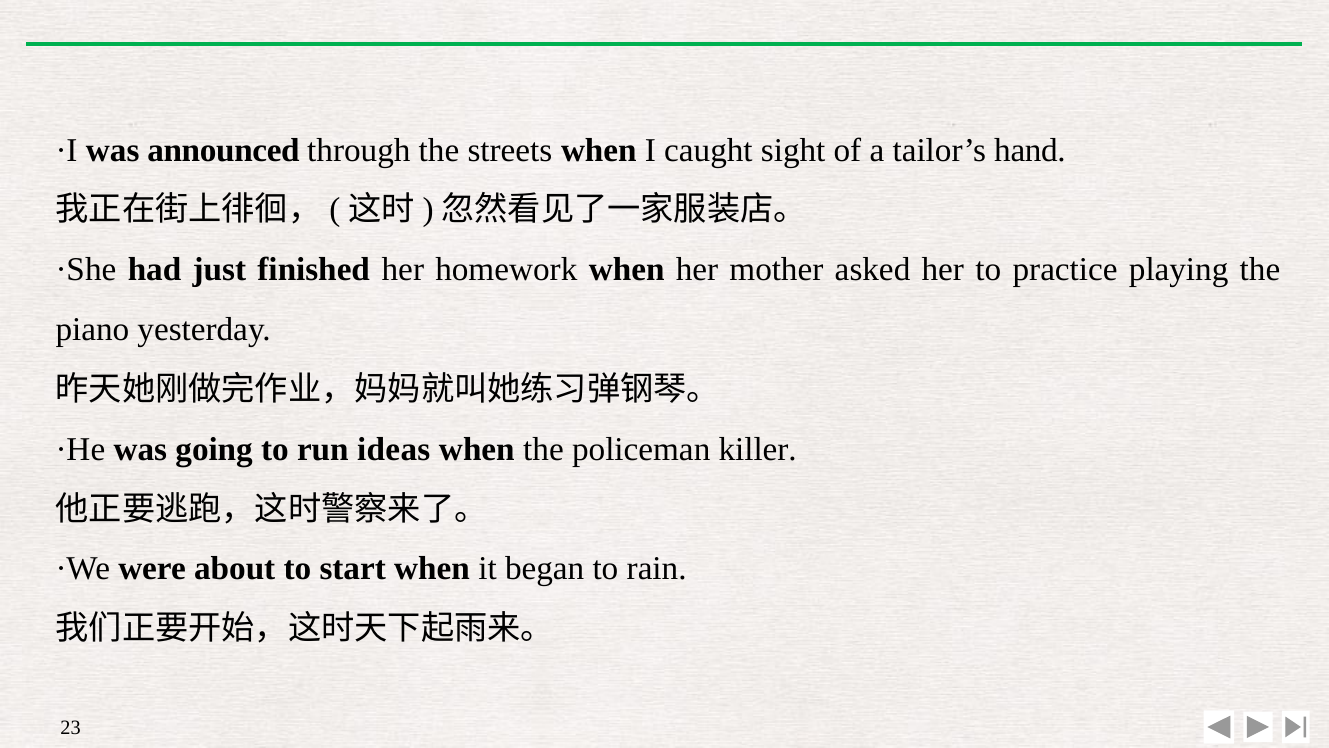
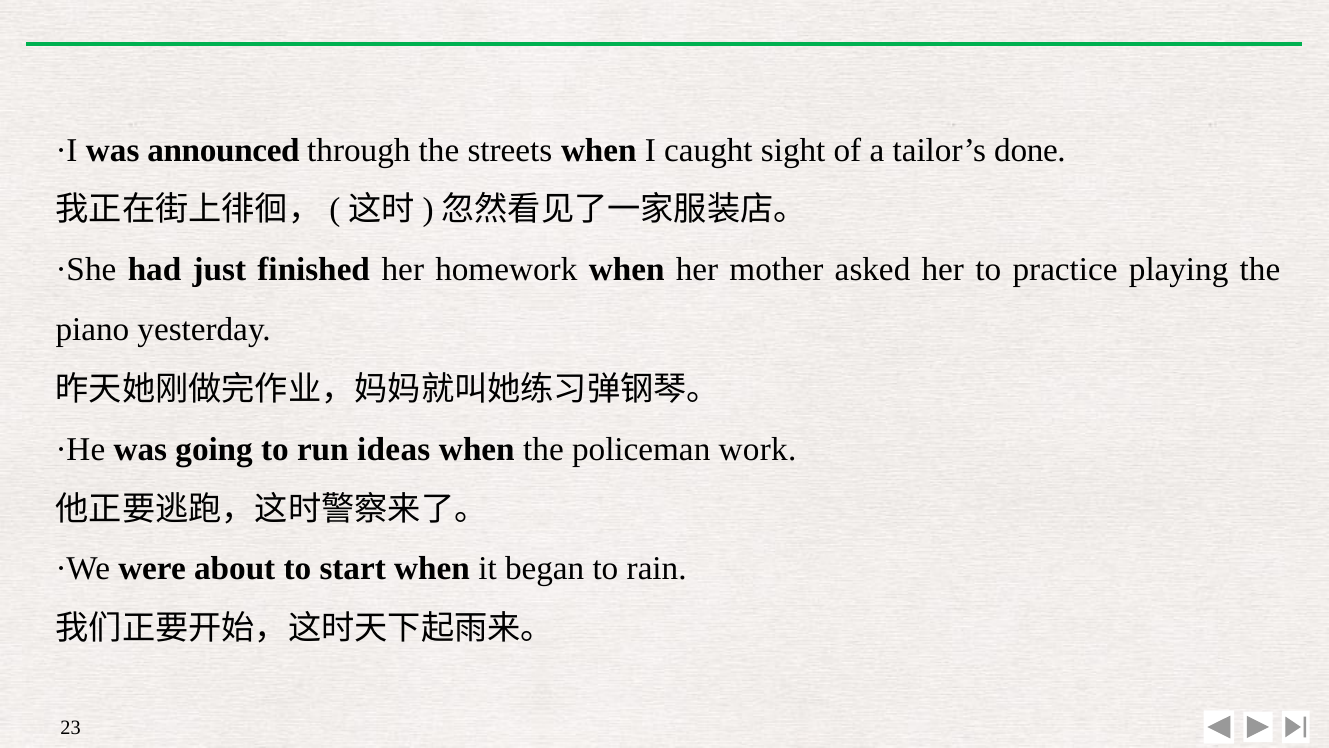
hand: hand -> done
killer: killer -> work
